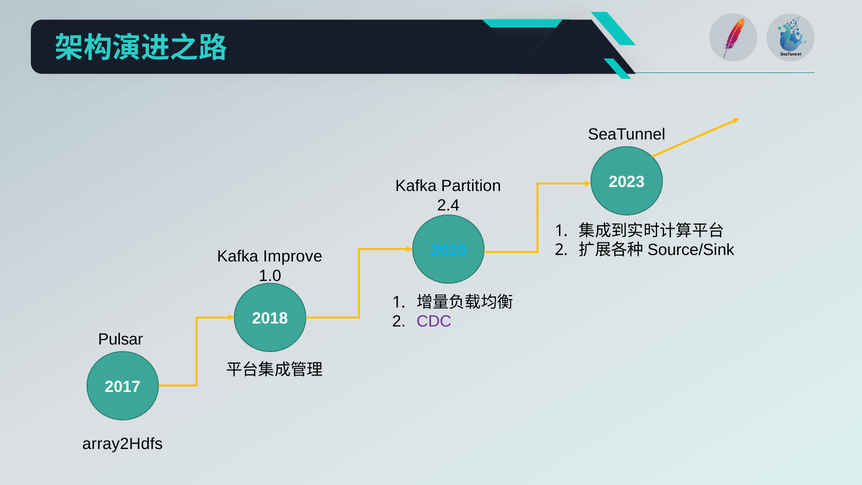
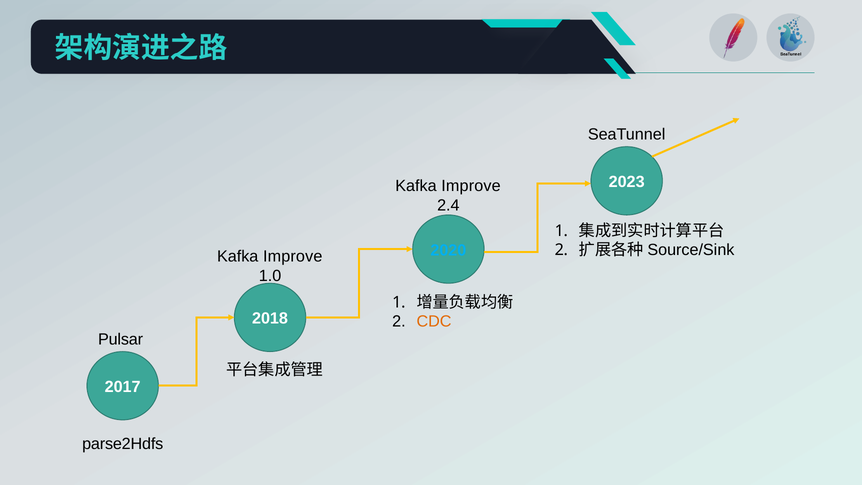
Partition at (471, 186): Partition -> Improve
CDC colour: purple -> orange
array2Hdfs: array2Hdfs -> parse2Hdfs
